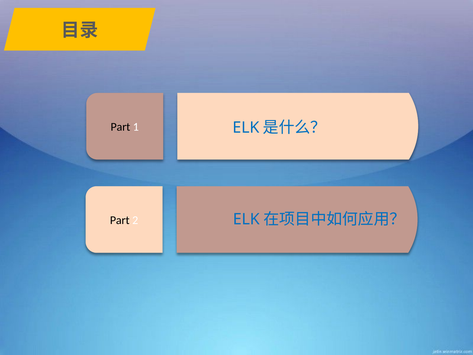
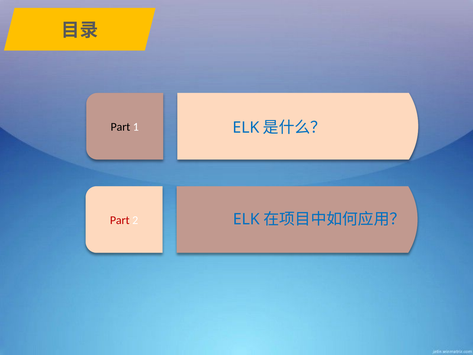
Part at (120, 220) colour: black -> red
